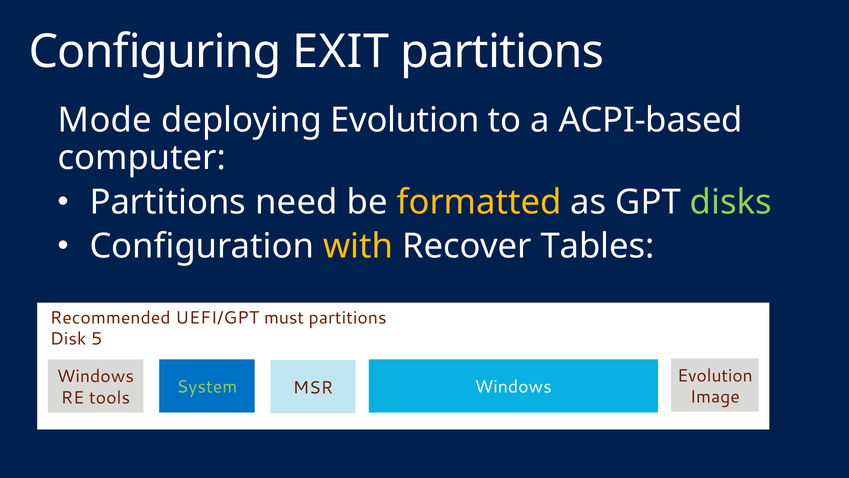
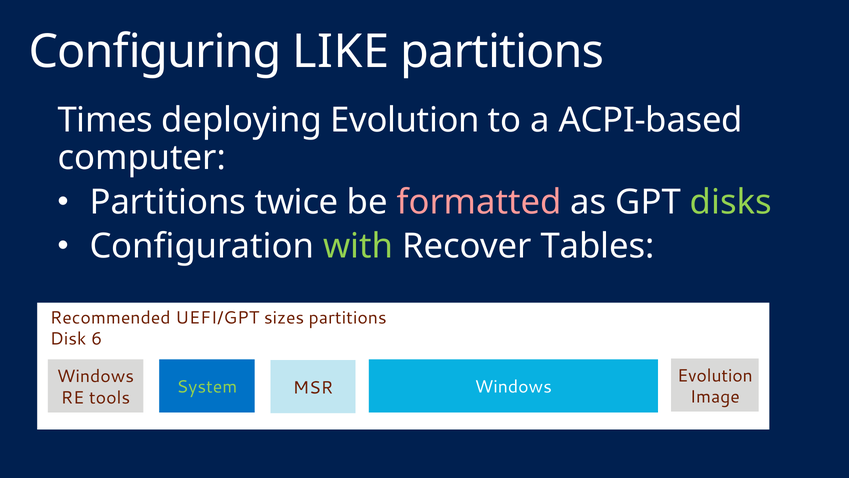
EXIT: EXIT -> LIKE
Mode: Mode -> Times
need: need -> twice
formatted colour: yellow -> pink
with colour: yellow -> light green
must: must -> sizes
5: 5 -> 6
